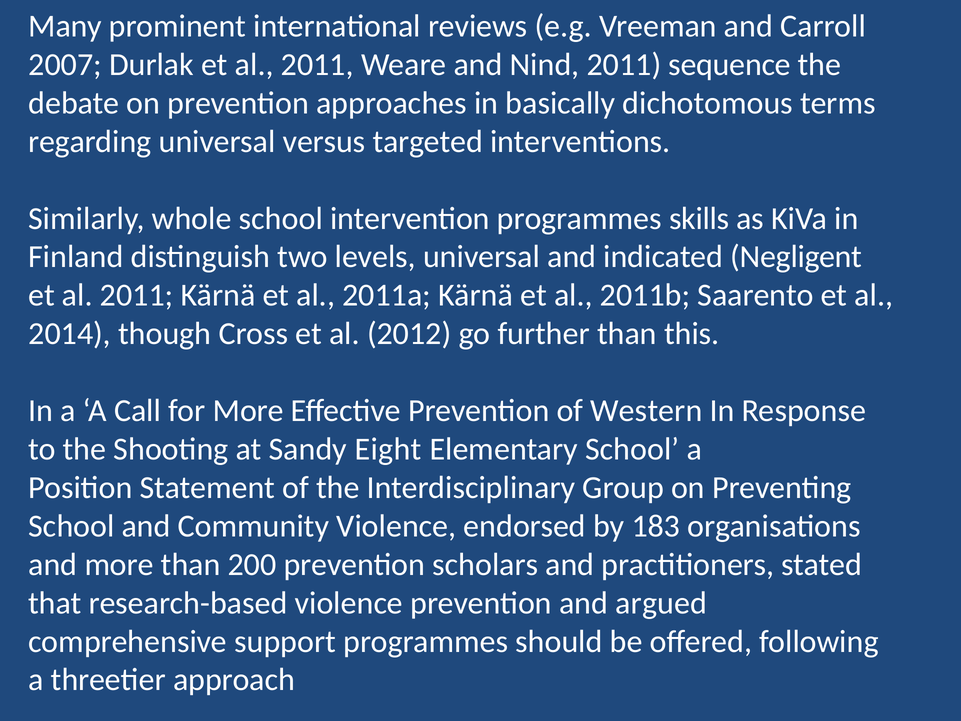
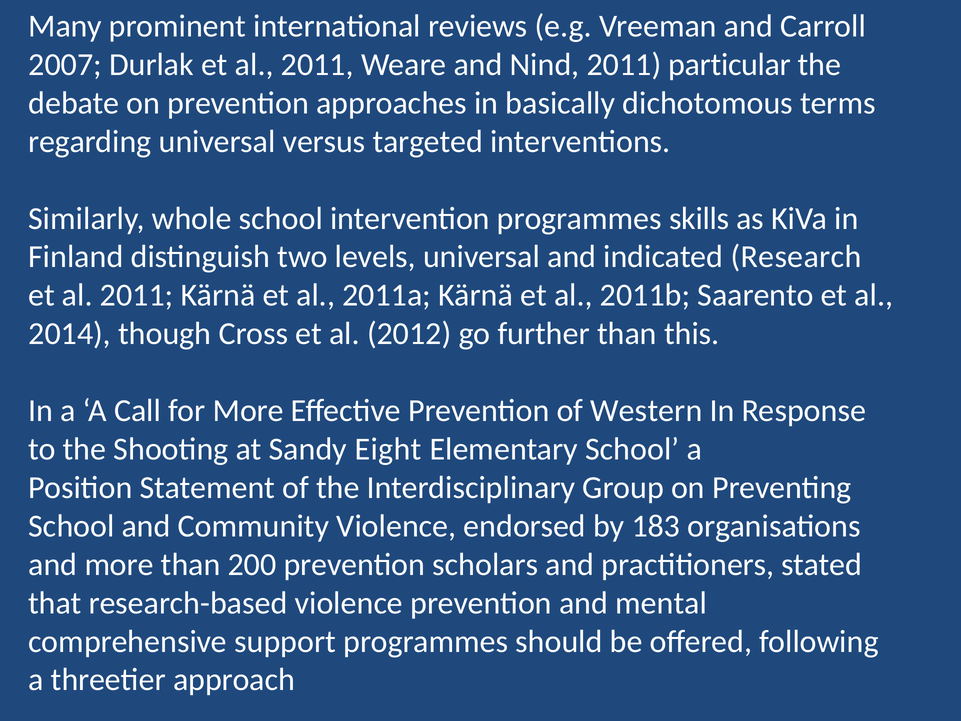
sequence: sequence -> particular
Negligent: Negligent -> Research
argued: argued -> mental
